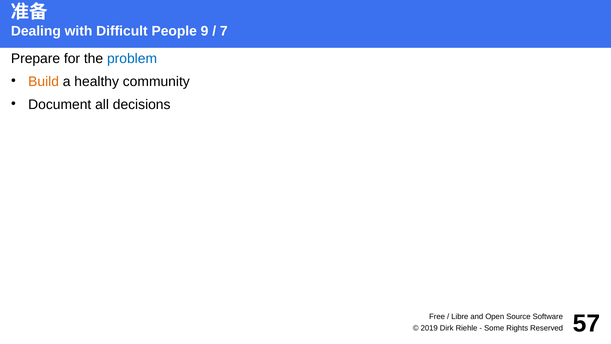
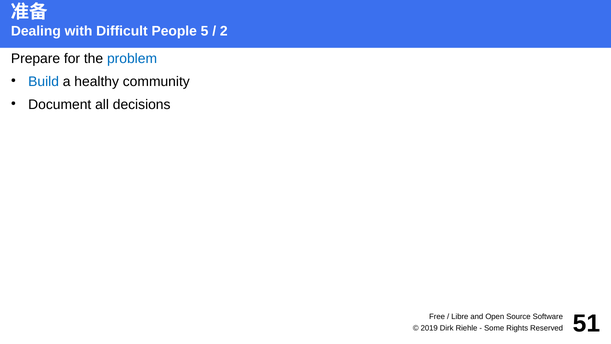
9: 9 -> 5
7: 7 -> 2
Build colour: orange -> blue
57: 57 -> 51
